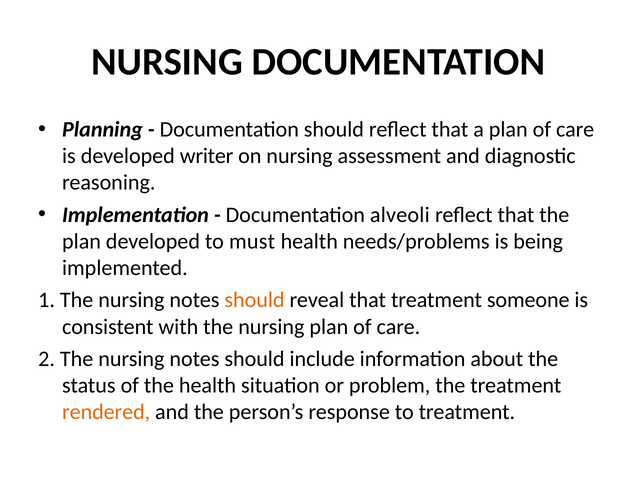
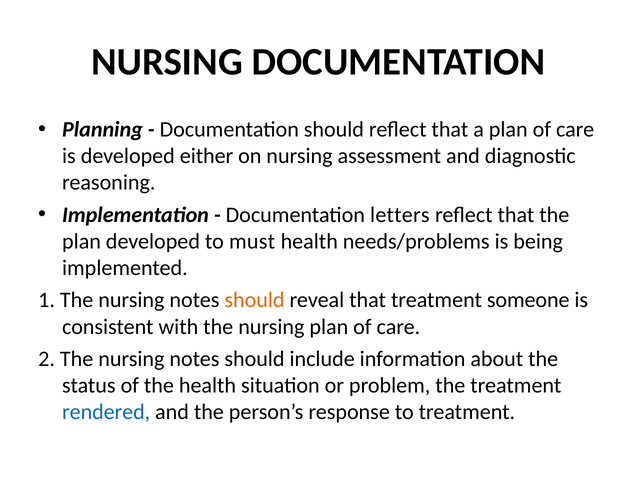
writer: writer -> either
alveoli: alveoli -> letters
rendered colour: orange -> blue
